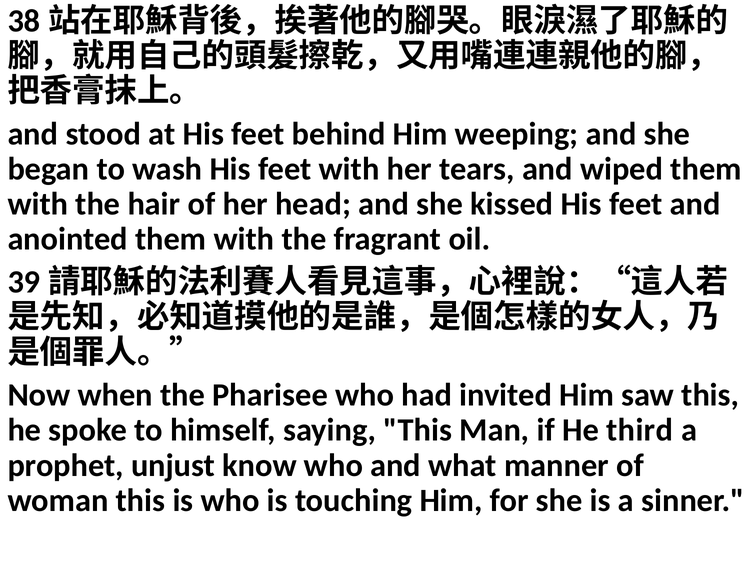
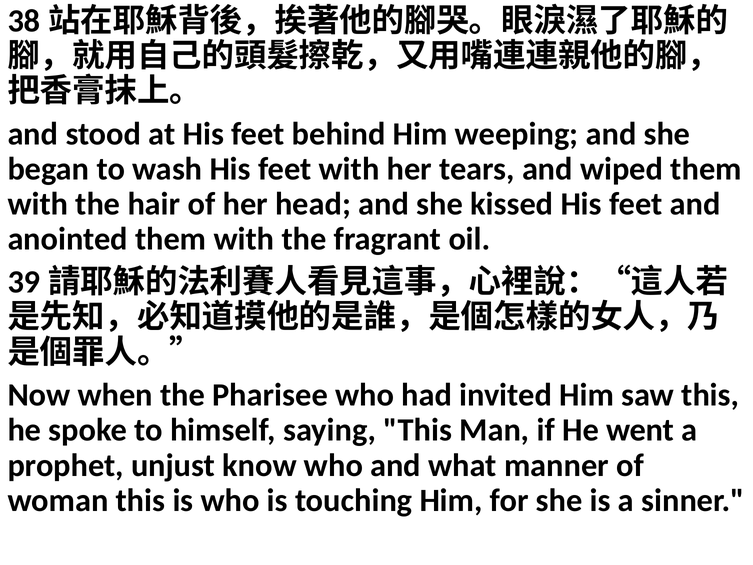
third: third -> went
